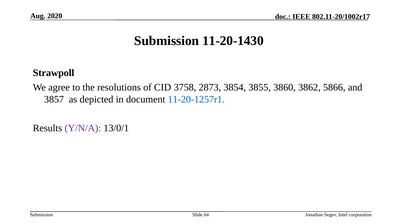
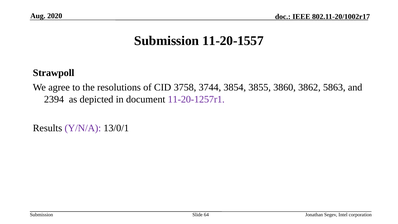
11-20-1430: 11-20-1430 -> 11-20-1557
2873: 2873 -> 3744
5866: 5866 -> 5863
3857: 3857 -> 2394
11-20-1257r1 colour: blue -> purple
